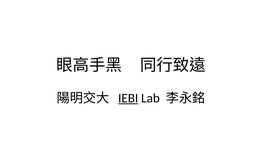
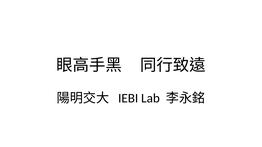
IEBI underline: present -> none
